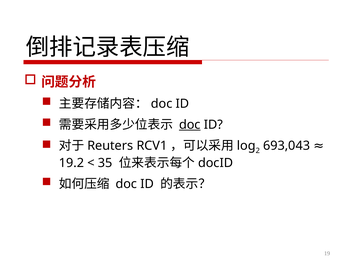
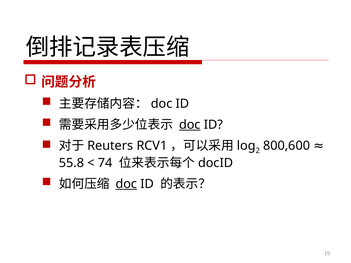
693,043: 693,043 -> 800,600
19.2: 19.2 -> 55.8
35: 35 -> 74
doc at (126, 184) underline: none -> present
